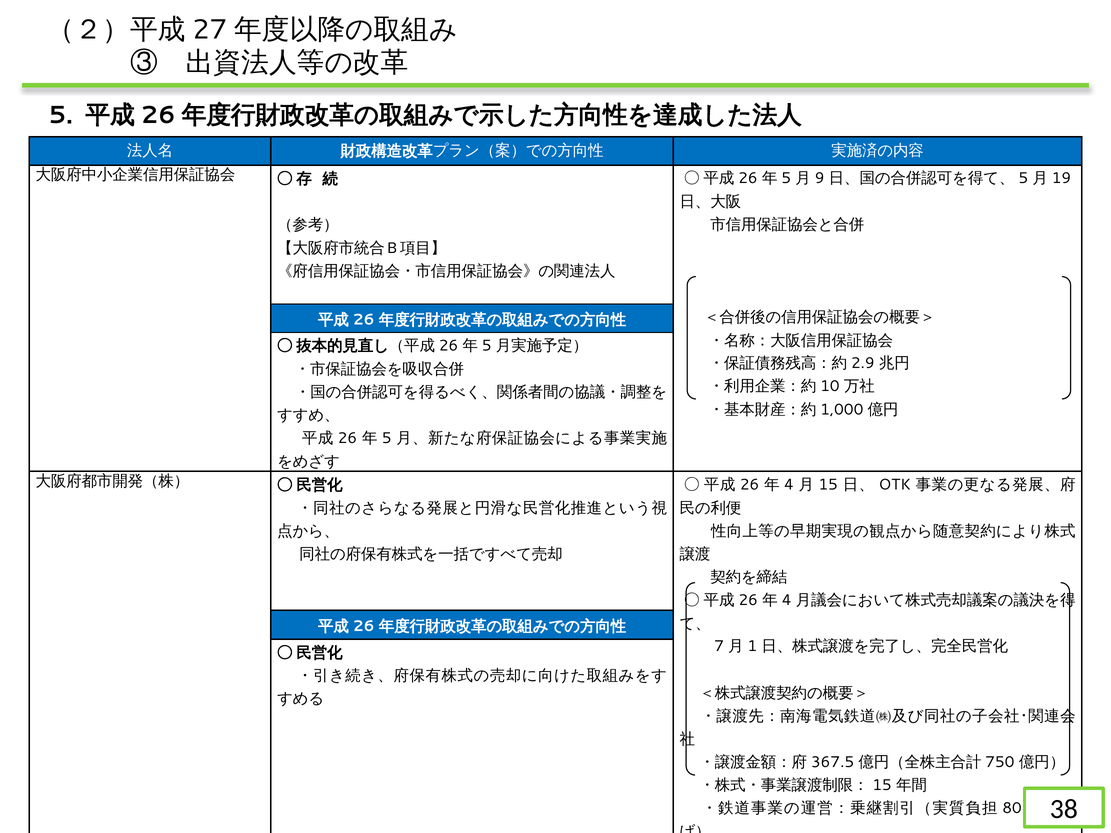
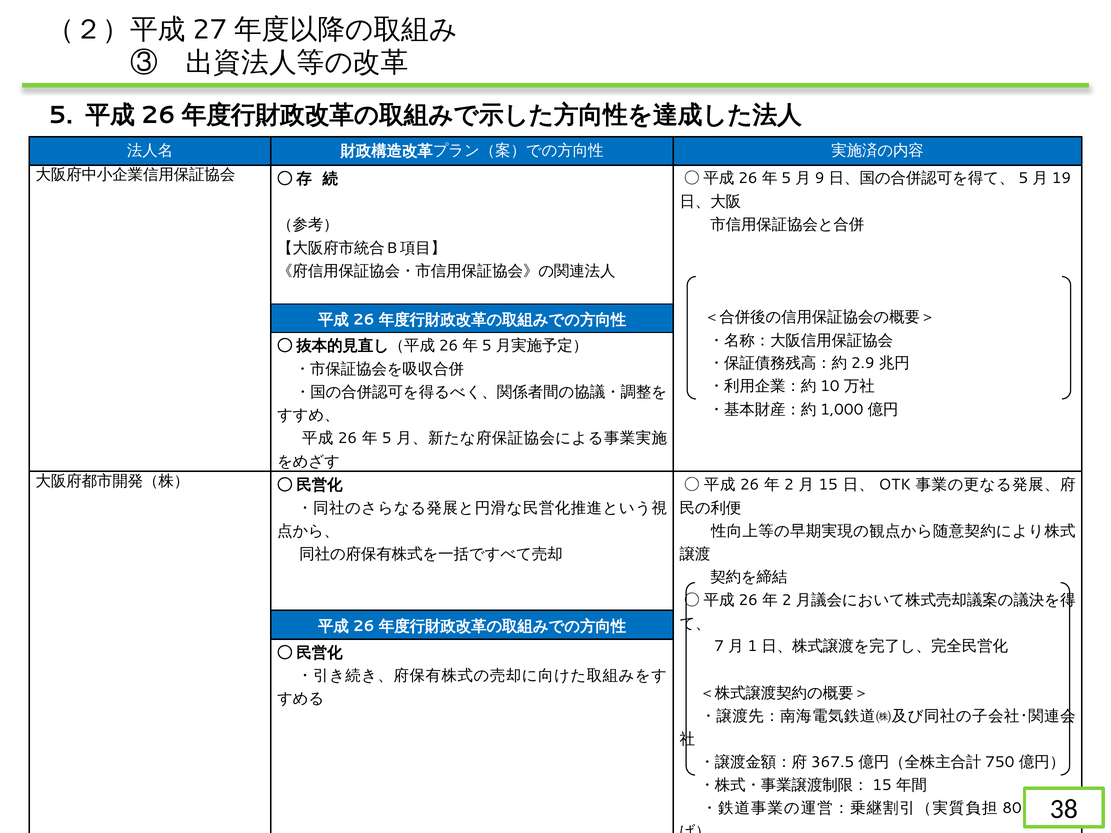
4 at (789, 485): 4 -> 2
4 at (787, 600): 4 -> 2
